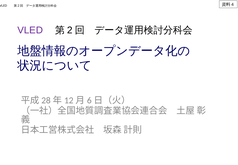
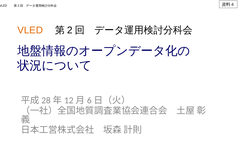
VLED at (30, 30) colour: purple -> orange
